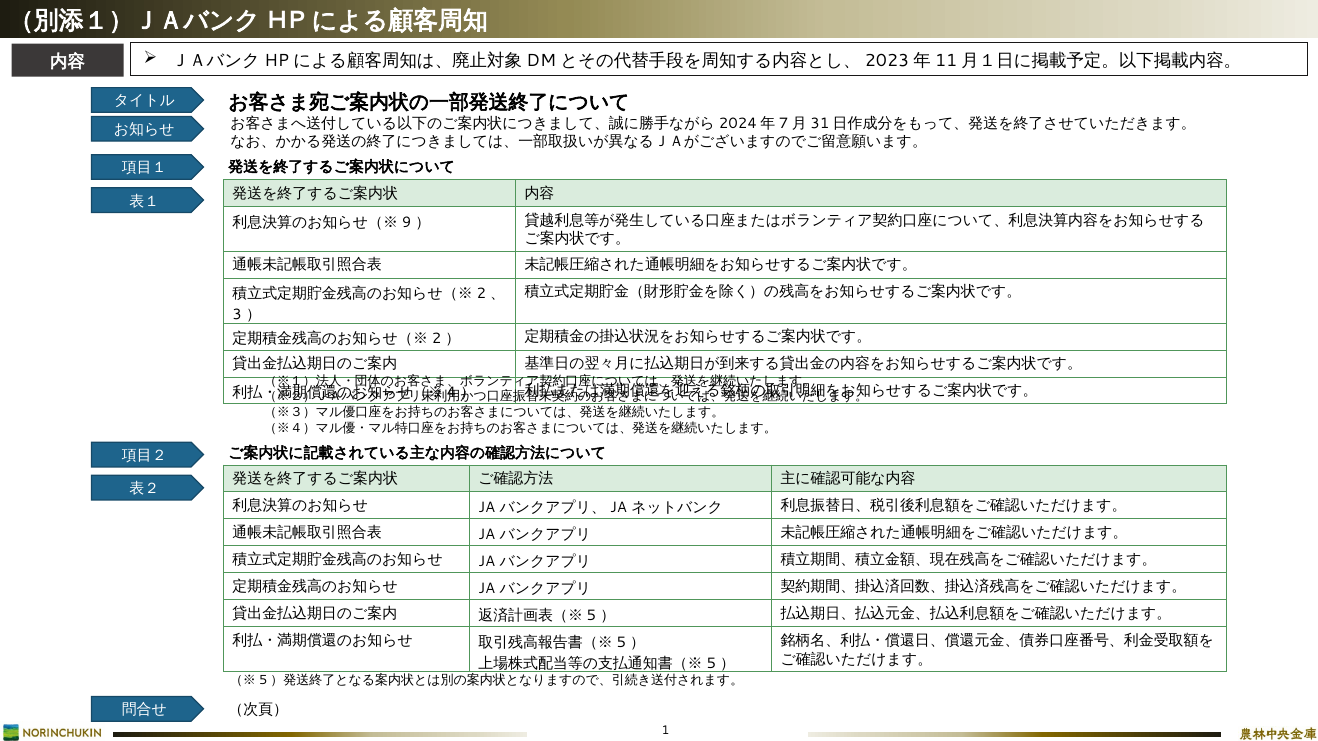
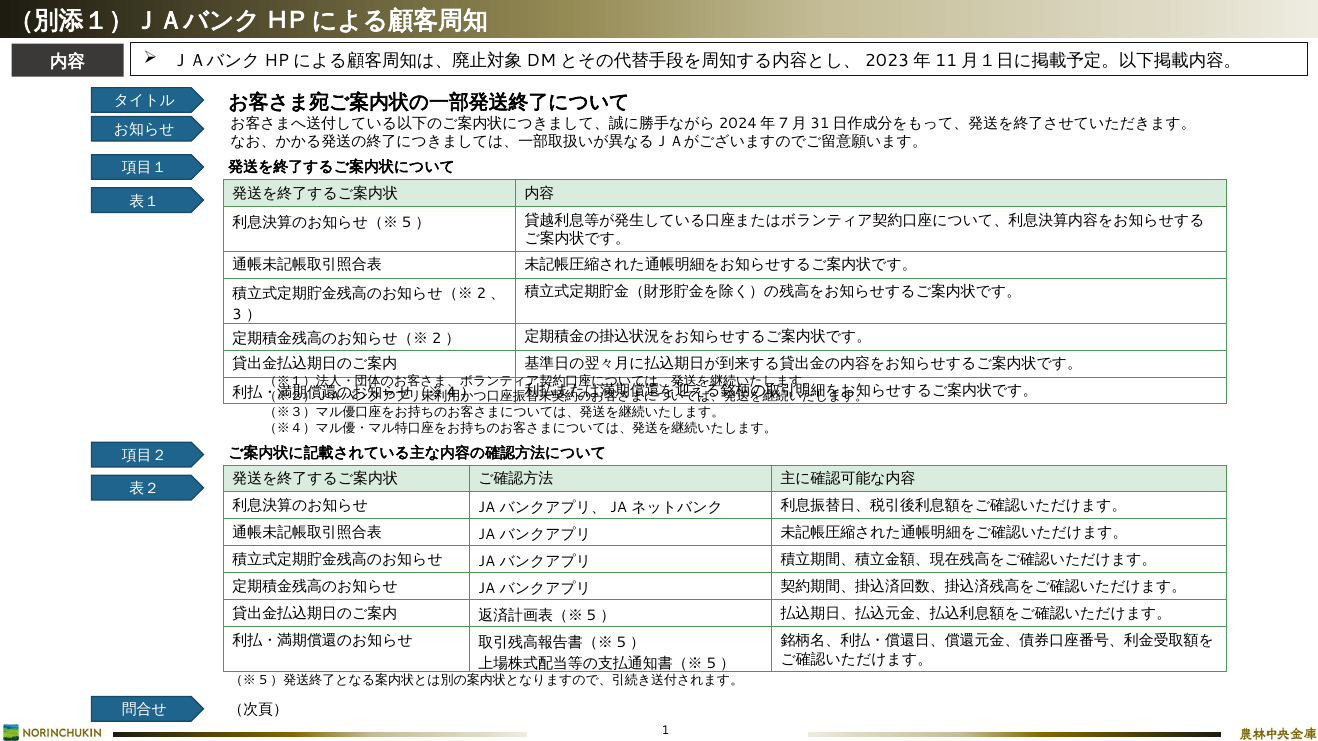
9 at (407, 222): 9 -> 5
